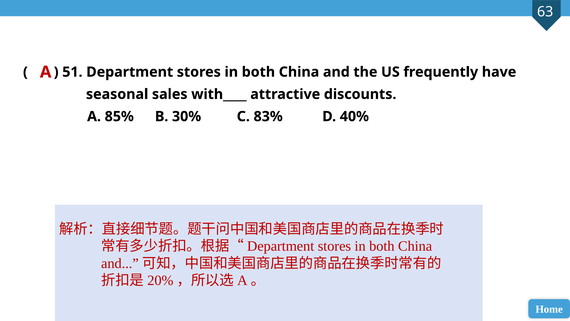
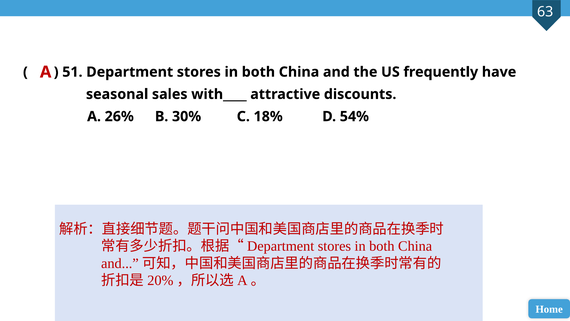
85%: 85% -> 26%
83%: 83% -> 18%
40%: 40% -> 54%
